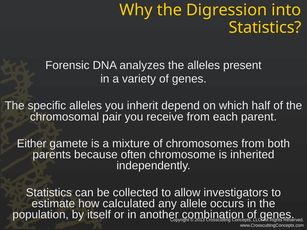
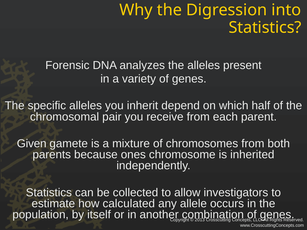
Either: Either -> Given
often: often -> ones
